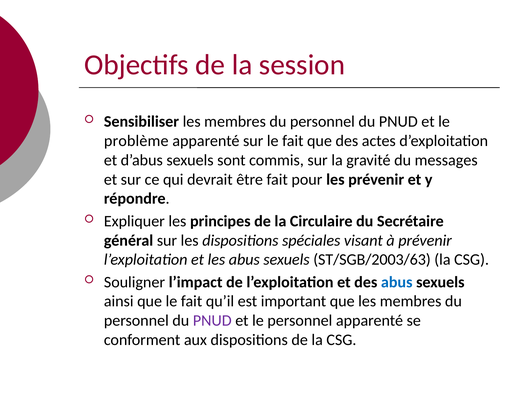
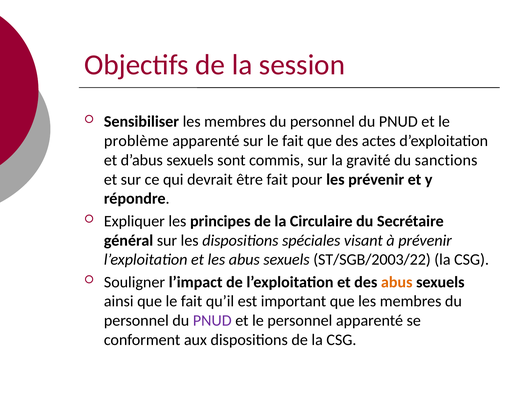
messages: messages -> sanctions
ST/SGB/2003/63: ST/SGB/2003/63 -> ST/SGB/2003/22
abus at (397, 282) colour: blue -> orange
